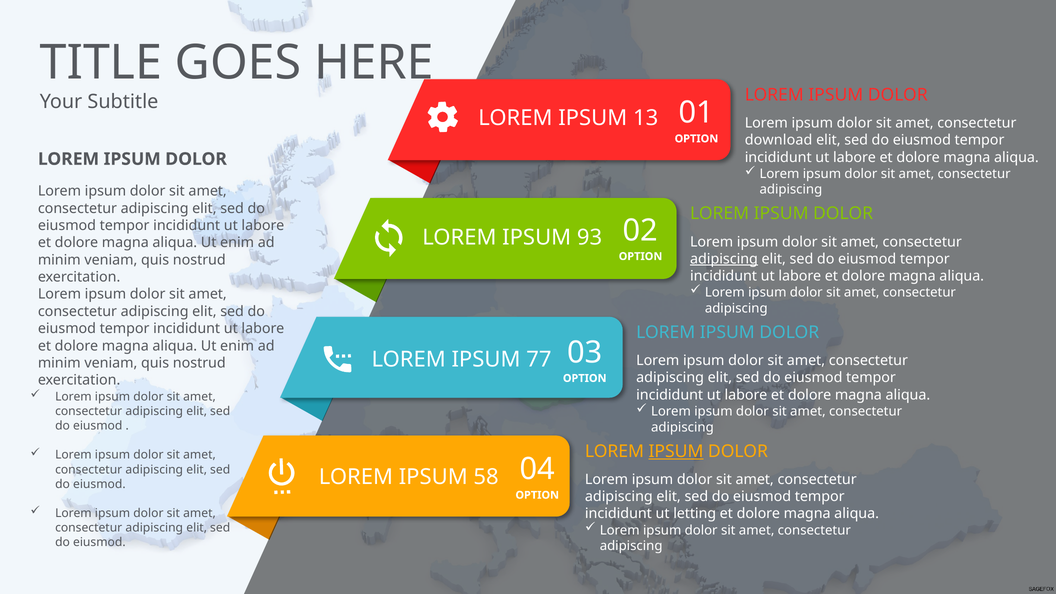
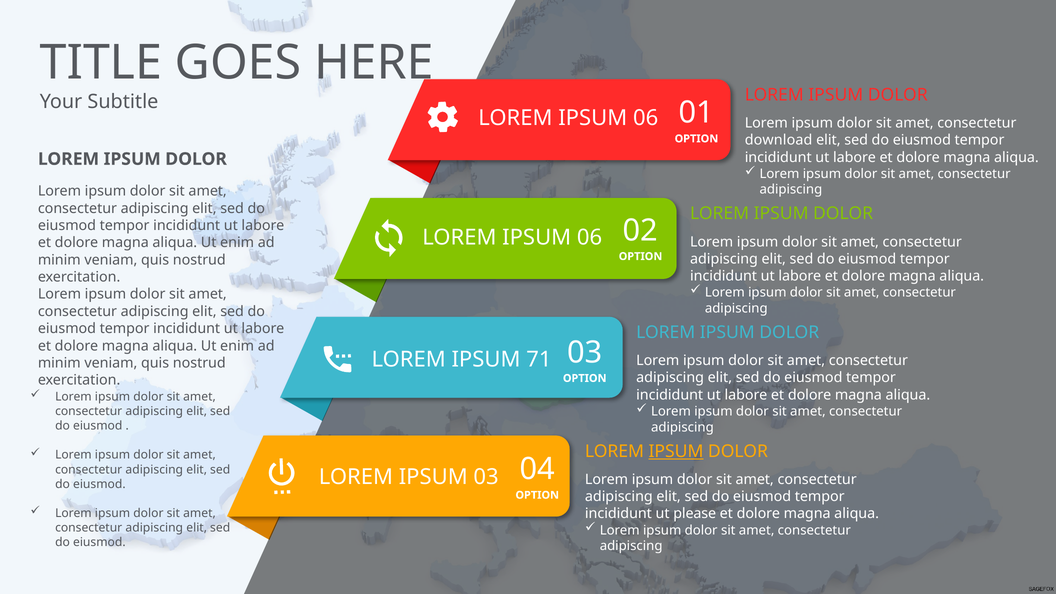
13 at (646, 118): 13 -> 06
93 at (590, 238): 93 -> 06
adipiscing at (724, 259) underline: present -> none
77: 77 -> 71
IPSUM 58: 58 -> 03
letting: letting -> please
